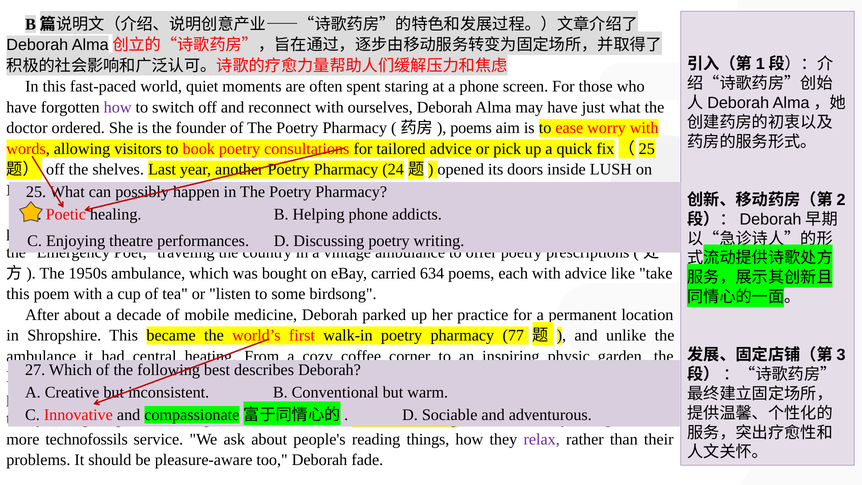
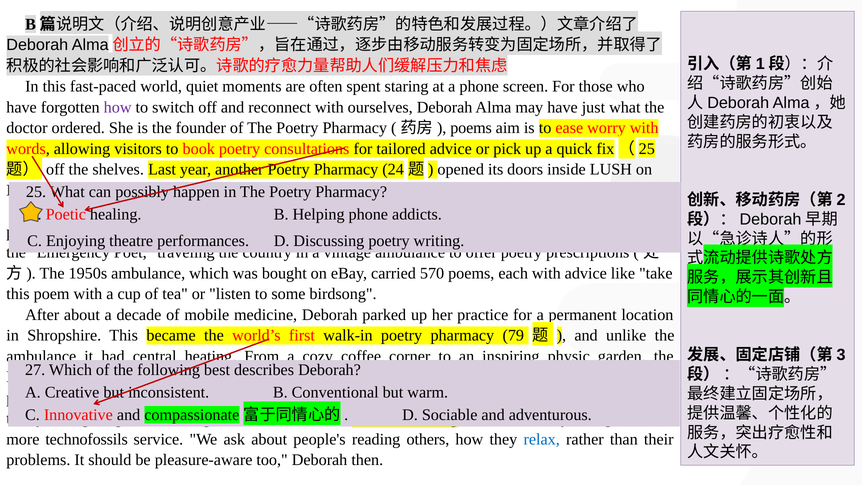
634: 634 -> 570
77: 77 -> 79
reading things: things -> others
relax colour: purple -> blue
fade: fade -> then
